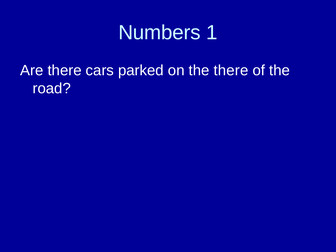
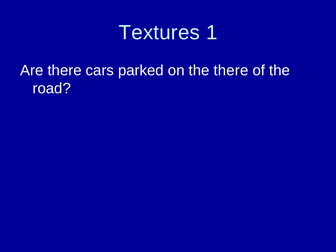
Numbers: Numbers -> Textures
